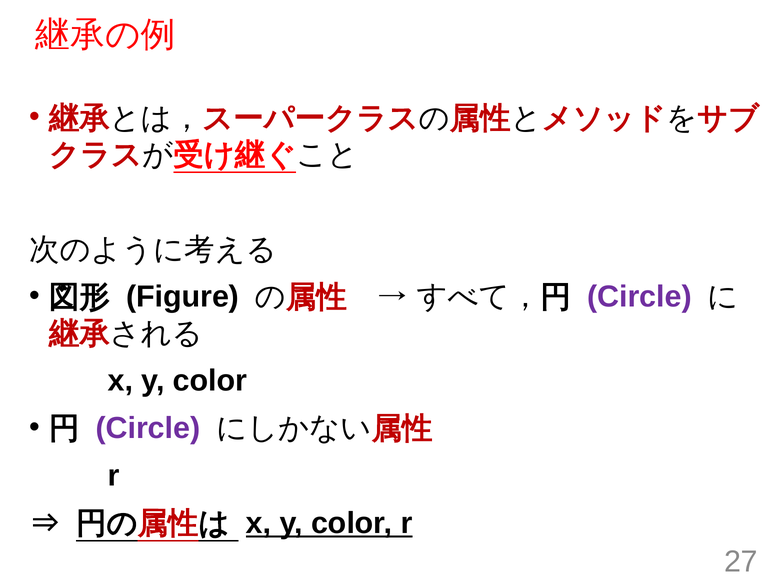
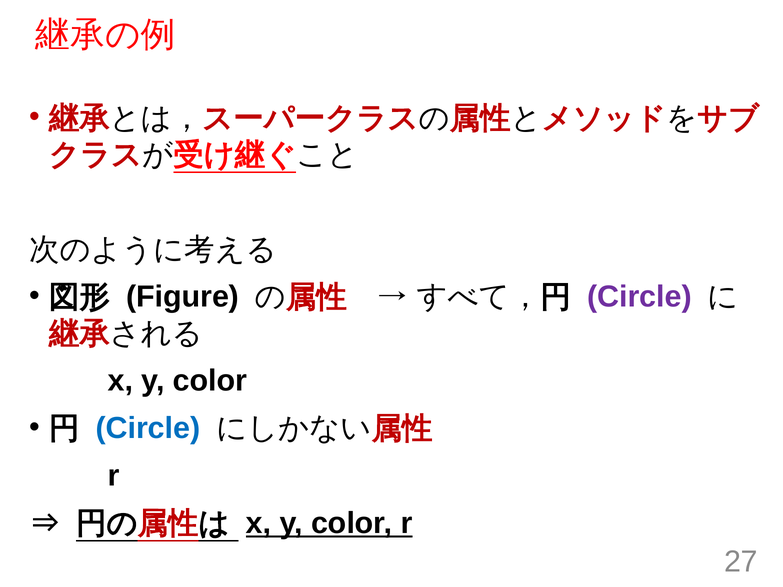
Circle at (148, 428) colour: purple -> blue
